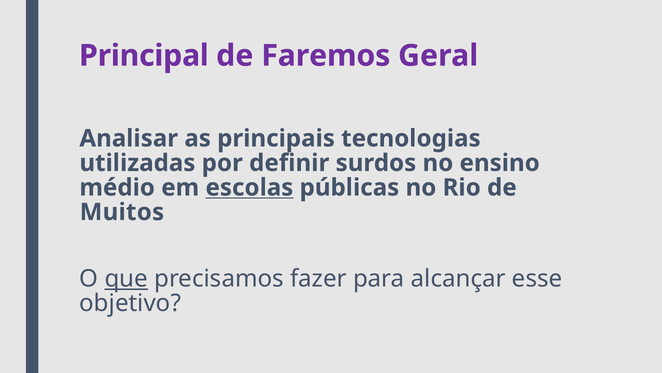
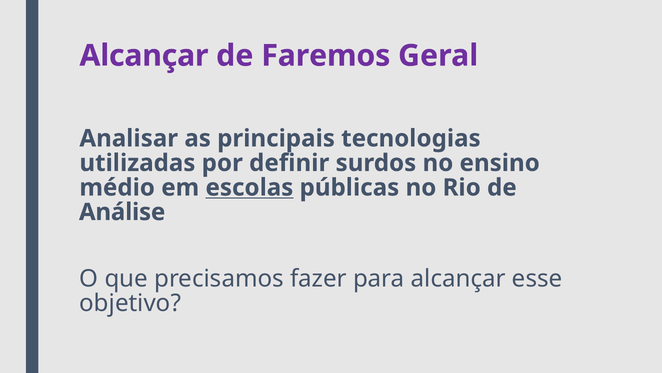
Principal at (144, 56): Principal -> Alcançar
Muitos: Muitos -> Análise
que underline: present -> none
